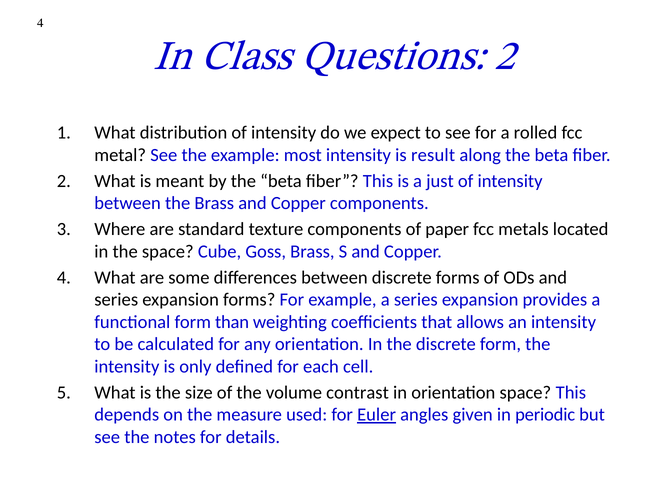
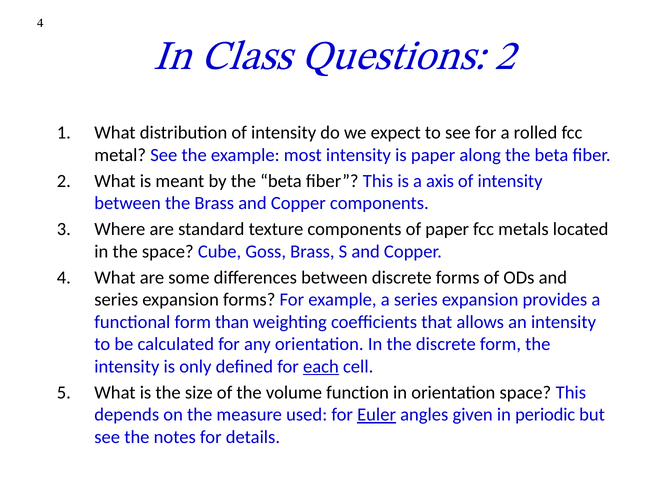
is result: result -> paper
just: just -> axis
each underline: none -> present
contrast: contrast -> function
